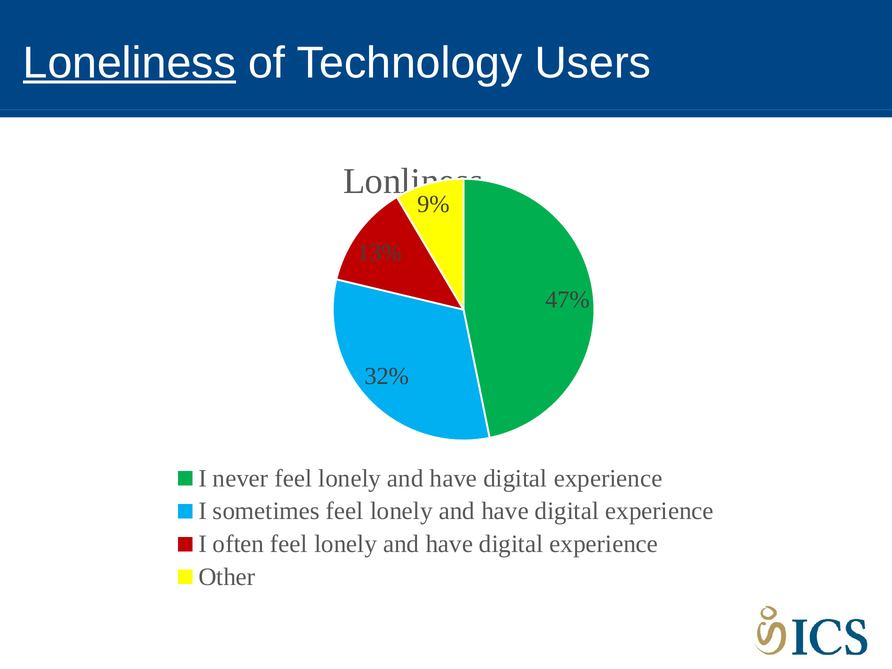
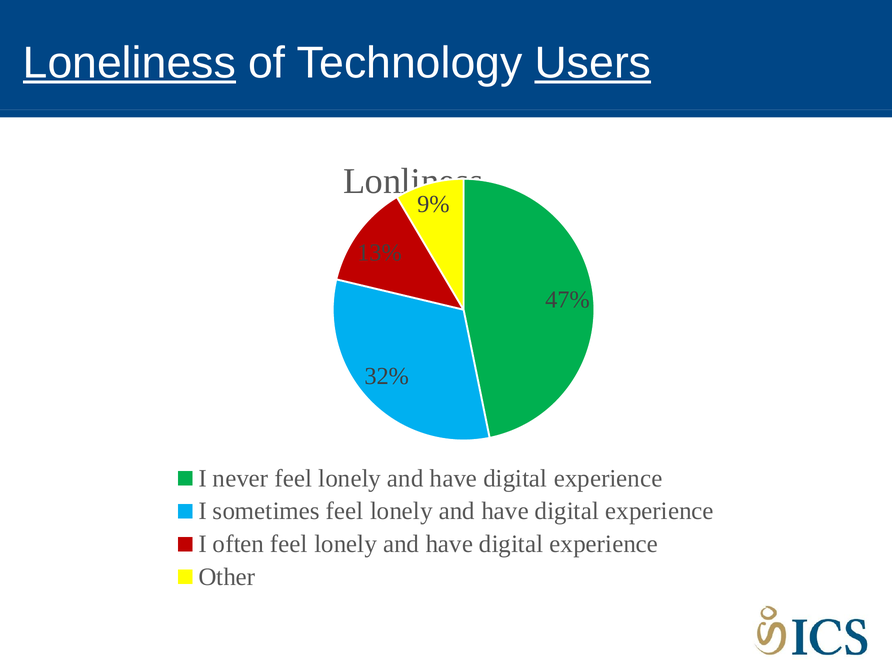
Users underline: none -> present
